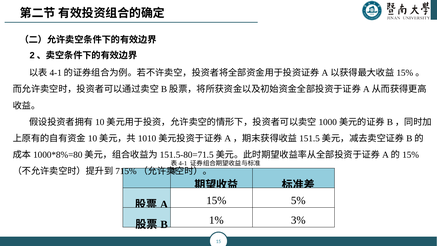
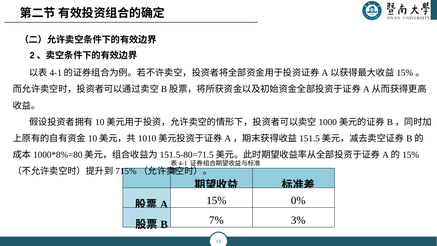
5%: 5% -> 0%
1%: 1% -> 7%
